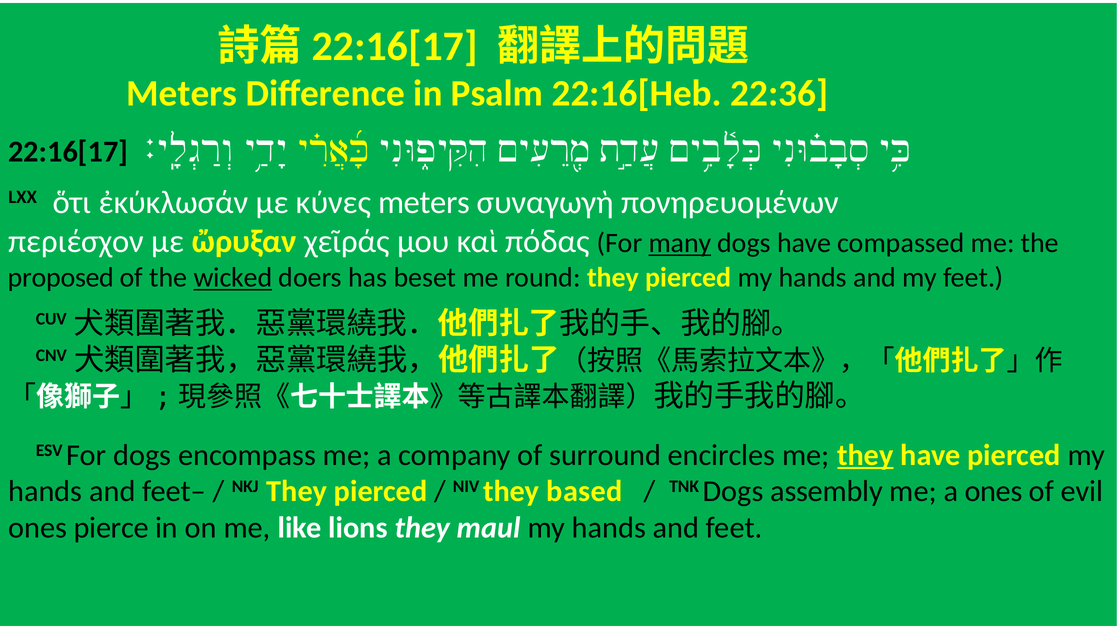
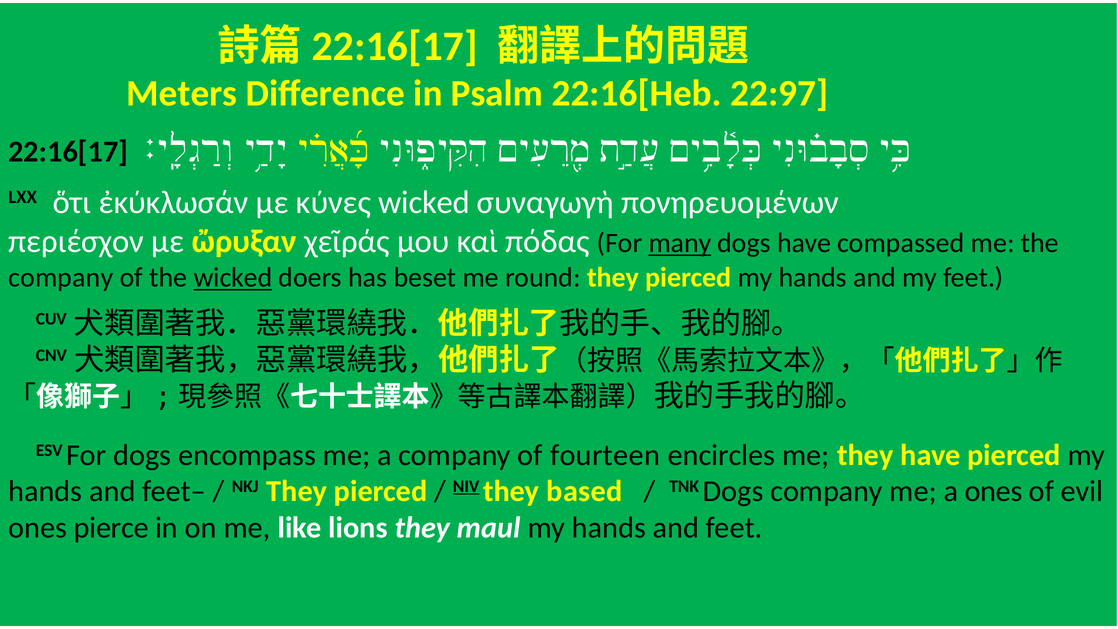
22:36: 22:36 -> 22:97
κύνες meters: meters -> wicked
proposed at (61, 278): proposed -> company
surround: surround -> fourteen
they at (865, 455) underline: present -> none
NIV underline: none -> present
Dogs assembly: assembly -> company
